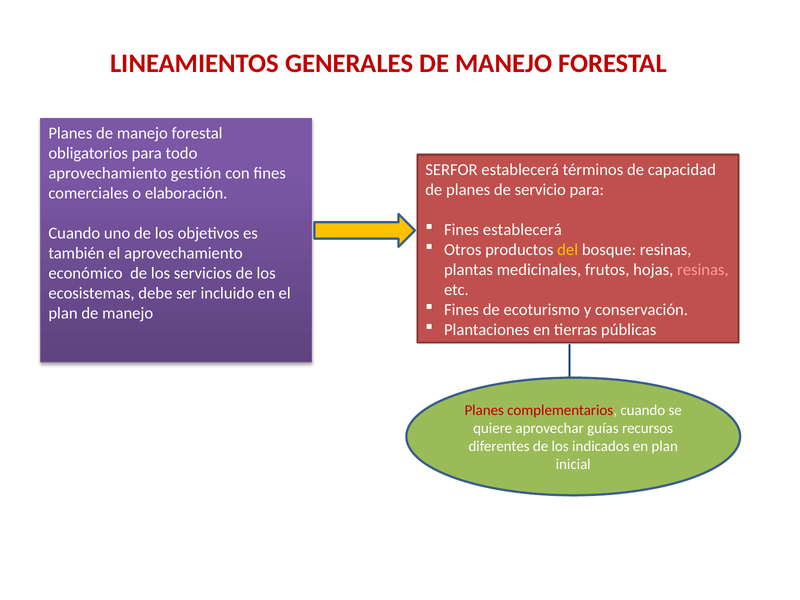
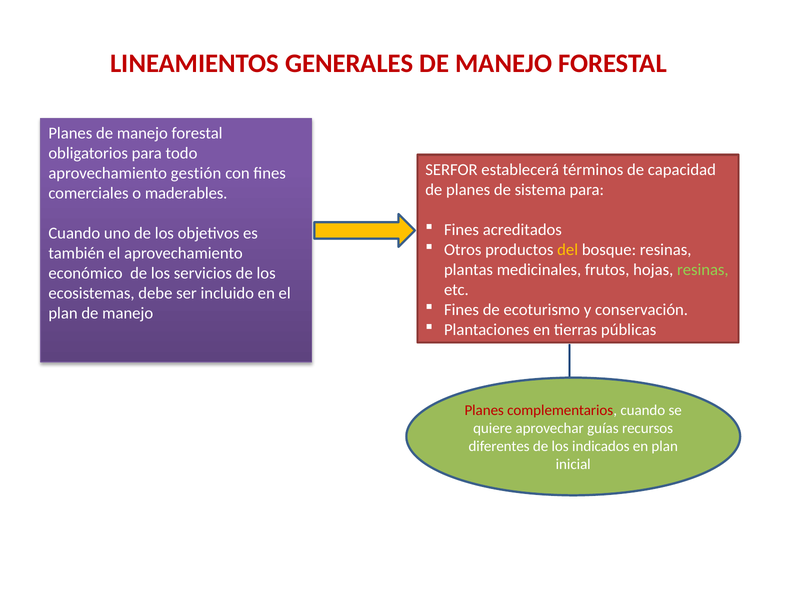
servicio: servicio -> sistema
elaboración: elaboración -> maderables
Fines establecerá: establecerá -> acreditados
resinas at (703, 270) colour: pink -> light green
